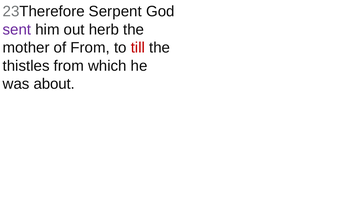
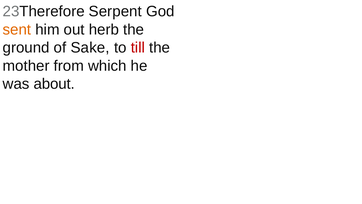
sent colour: purple -> orange
mother: mother -> ground
of From: From -> Sake
thistles: thistles -> mother
